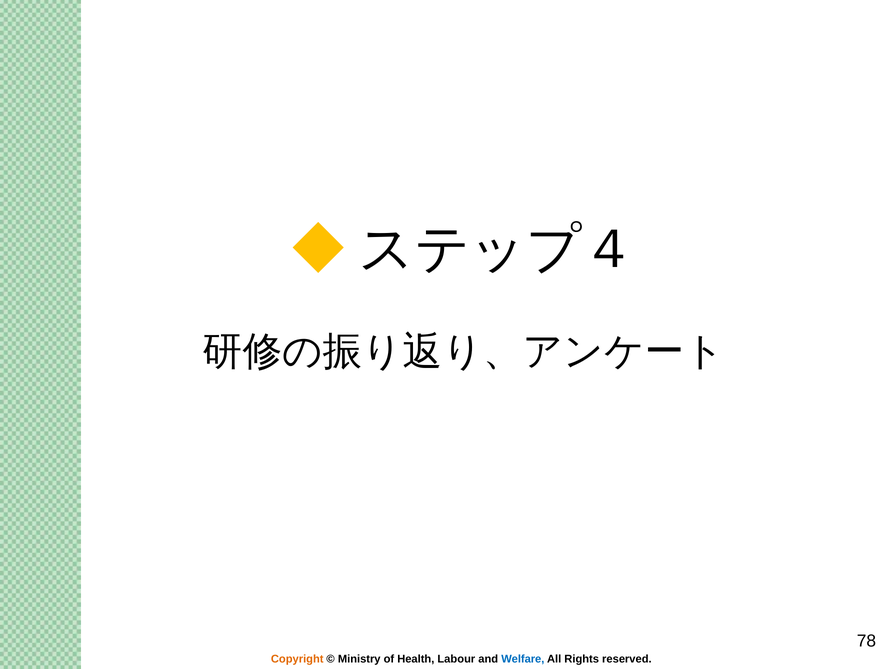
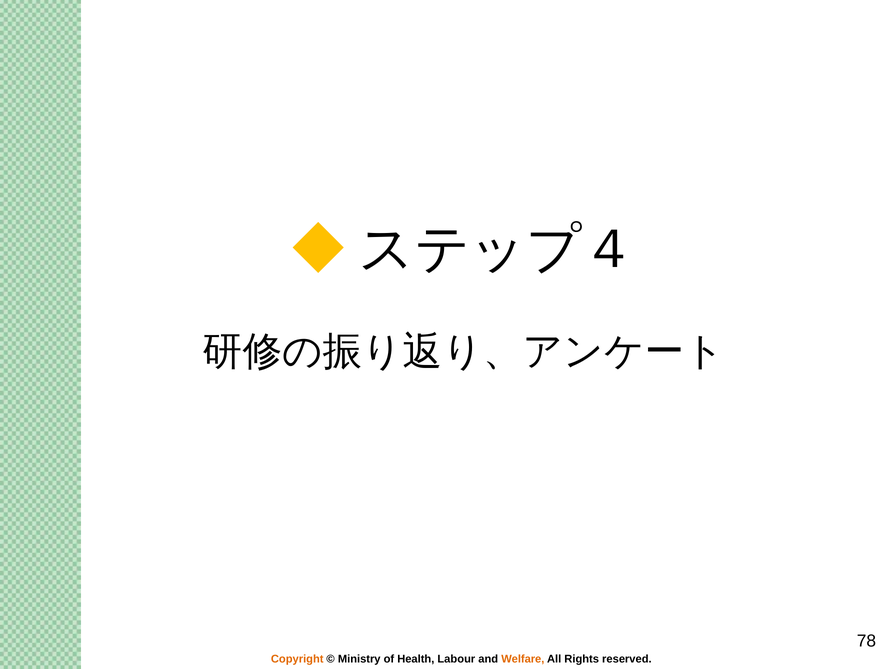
Welfare colour: blue -> orange
